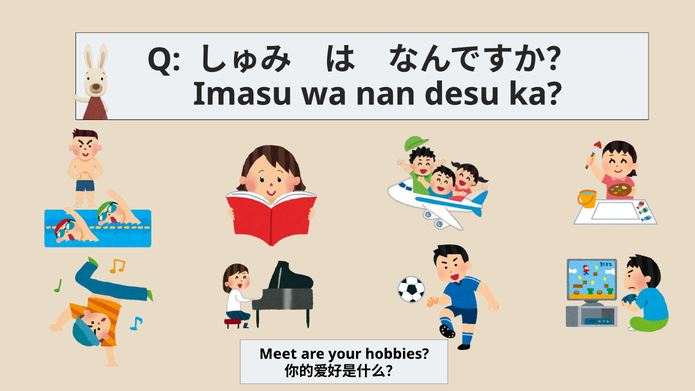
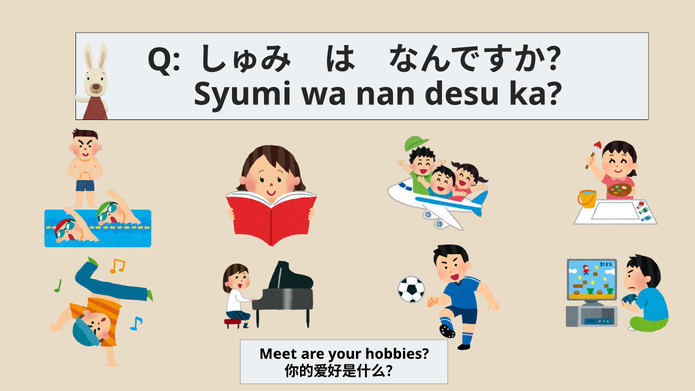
Imasu: Imasu -> Syumi
